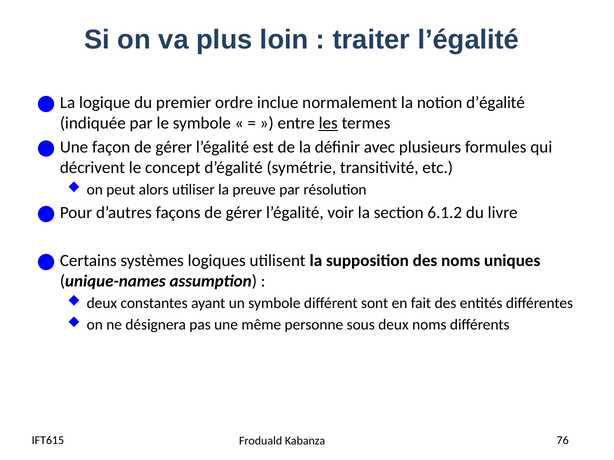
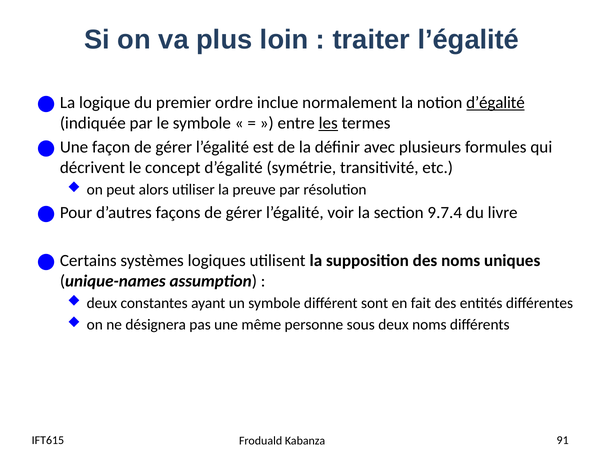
d’égalité at (495, 103) underline: none -> present
6.1.2: 6.1.2 -> 9.7.4
76: 76 -> 91
